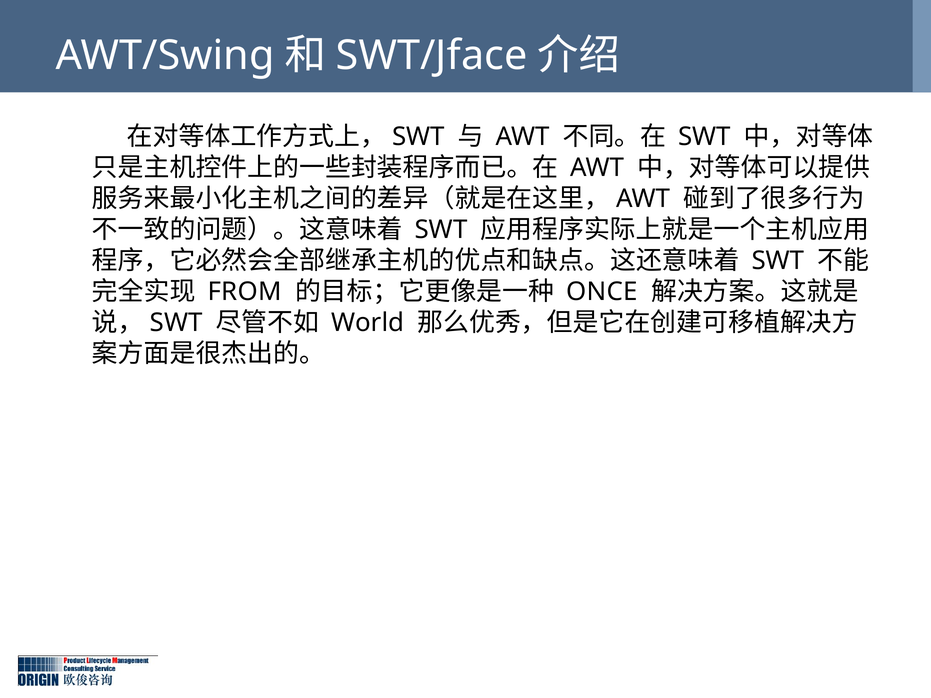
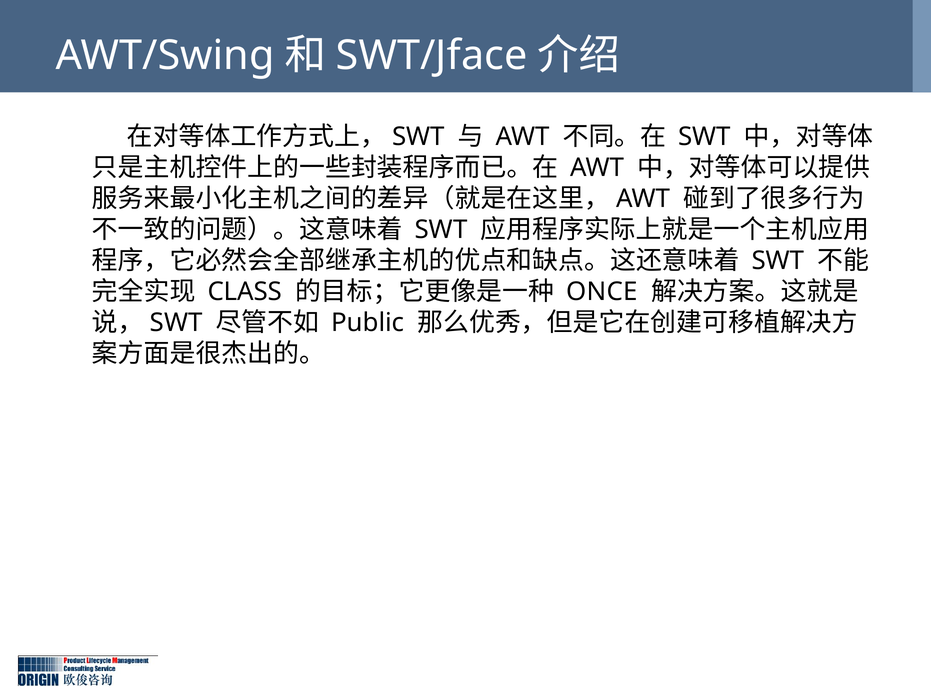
FROM: FROM -> CLASS
World: World -> Public
